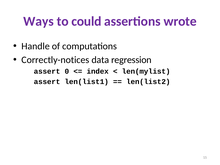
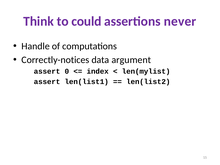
Ways: Ways -> Think
wrote: wrote -> never
regression: regression -> argument
